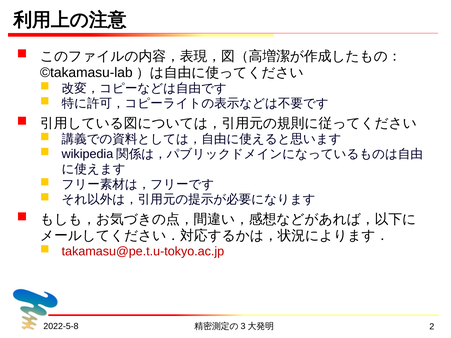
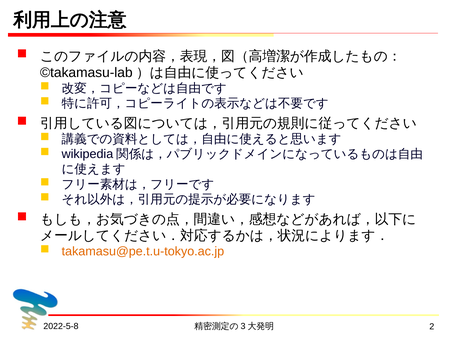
takamasu@pe.t.u-tokyo.ac.jp colour: red -> orange
